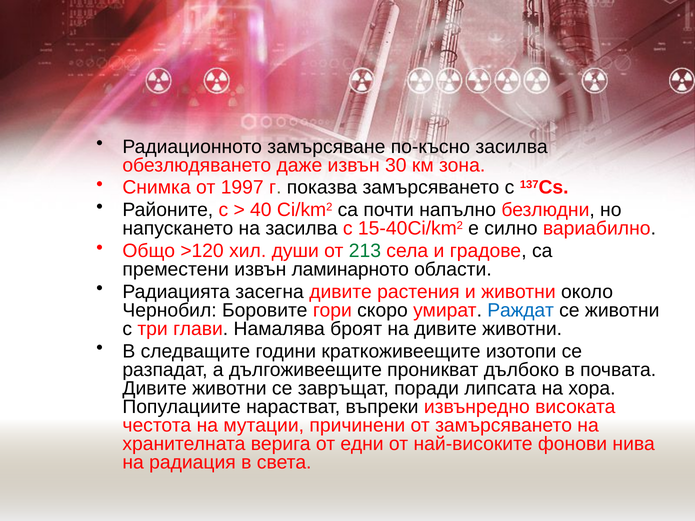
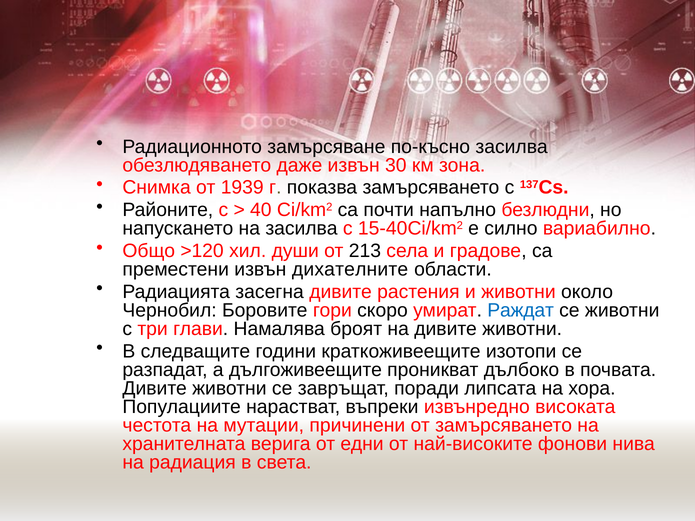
1997: 1997 -> 1939
213 colour: green -> black
ламинарното: ламинарното -> дихателните
